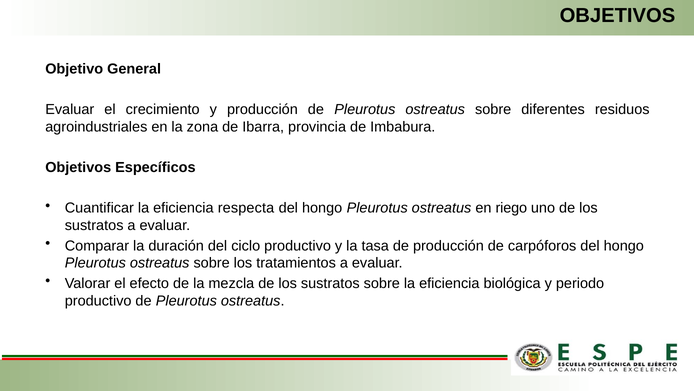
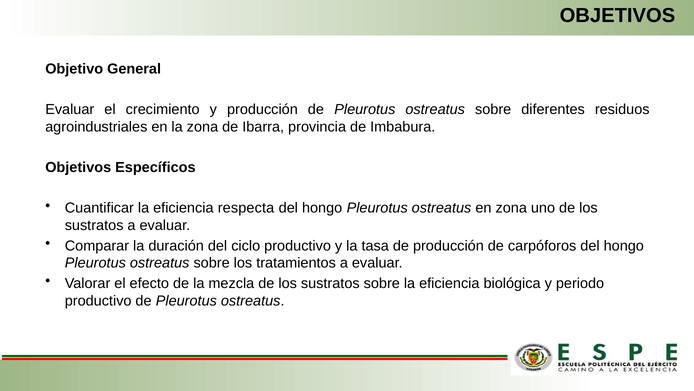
en riego: riego -> zona
